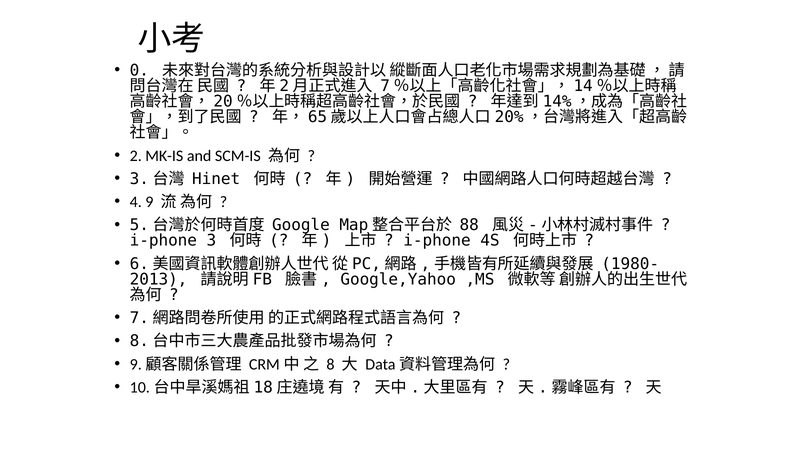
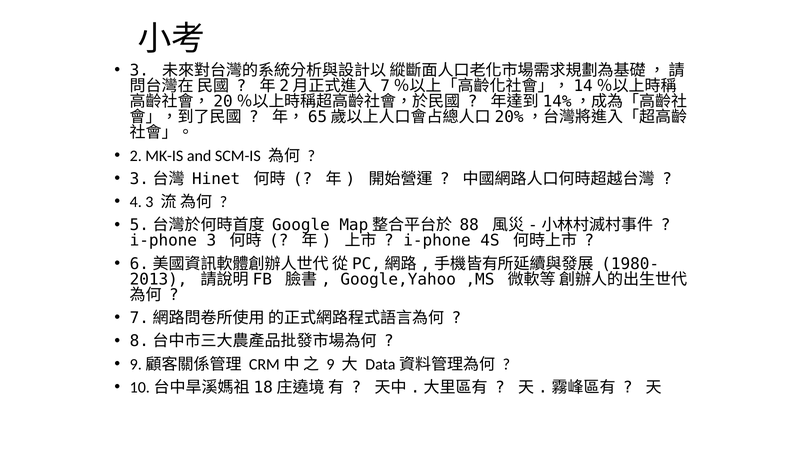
0 at (139, 71): 0 -> 3
4 9: 9 -> 3
8: 8 -> 9
